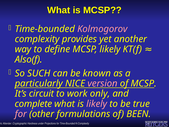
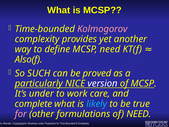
MCSP likely: likely -> need
known: known -> proved
version colour: pink -> white
It’s circuit: circuit -> under
only: only -> care
likely at (97, 104) colour: pink -> light blue
of BEEN: BEEN -> NEED
